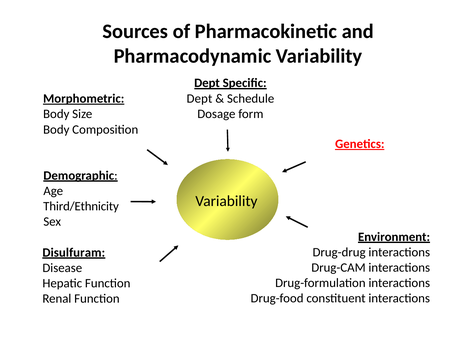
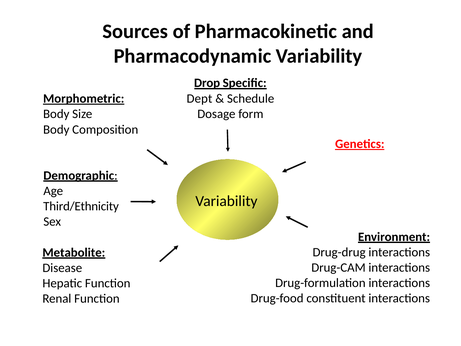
Dept at (207, 83): Dept -> Drop
Disulfuram: Disulfuram -> Metabolite
